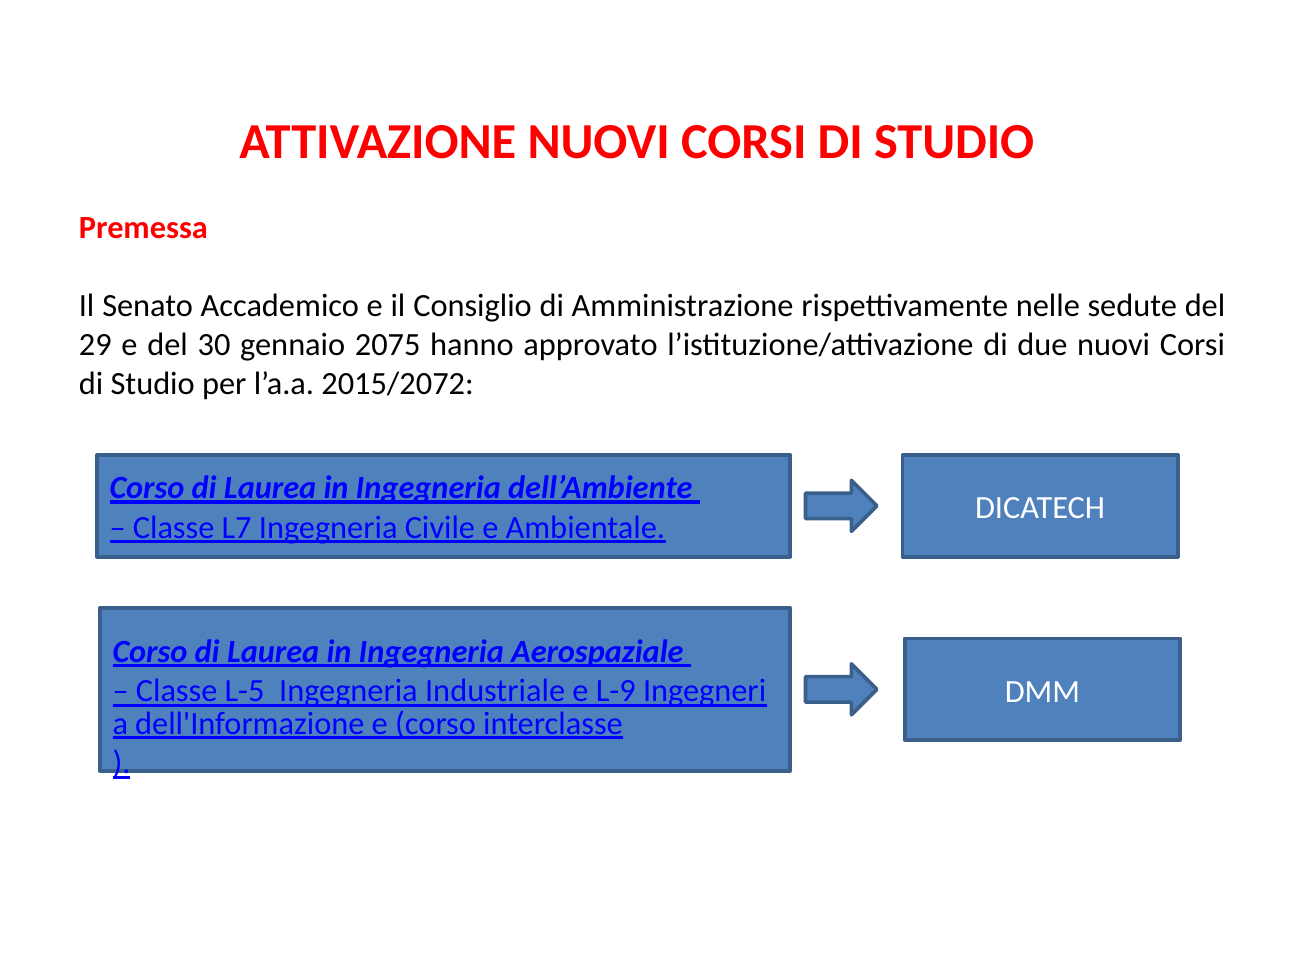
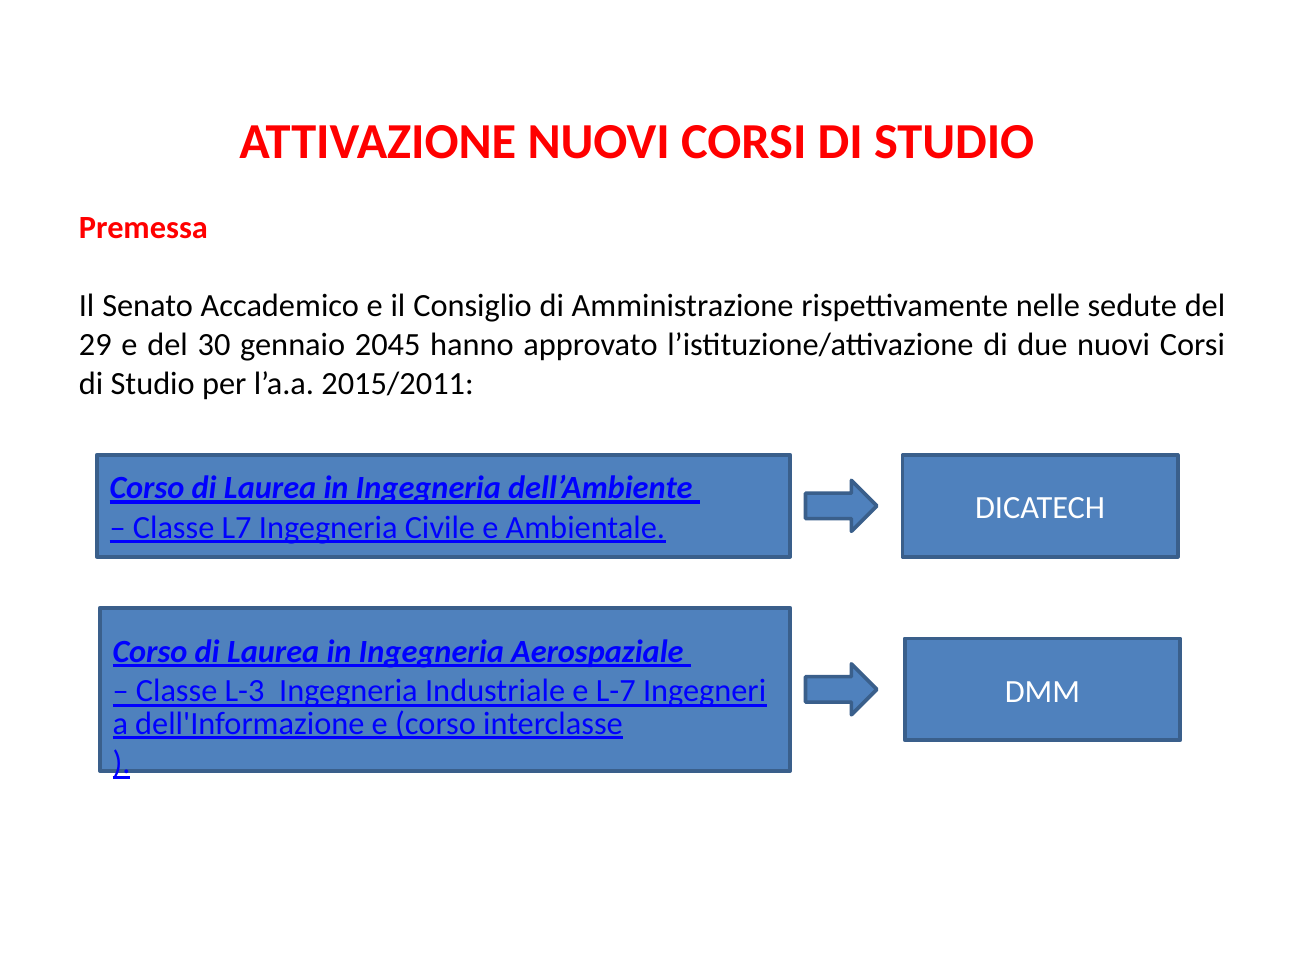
2075: 2075 -> 2045
2015/2072: 2015/2072 -> 2015/2011
L-5: L-5 -> L-3
L-9: L-9 -> L-7
